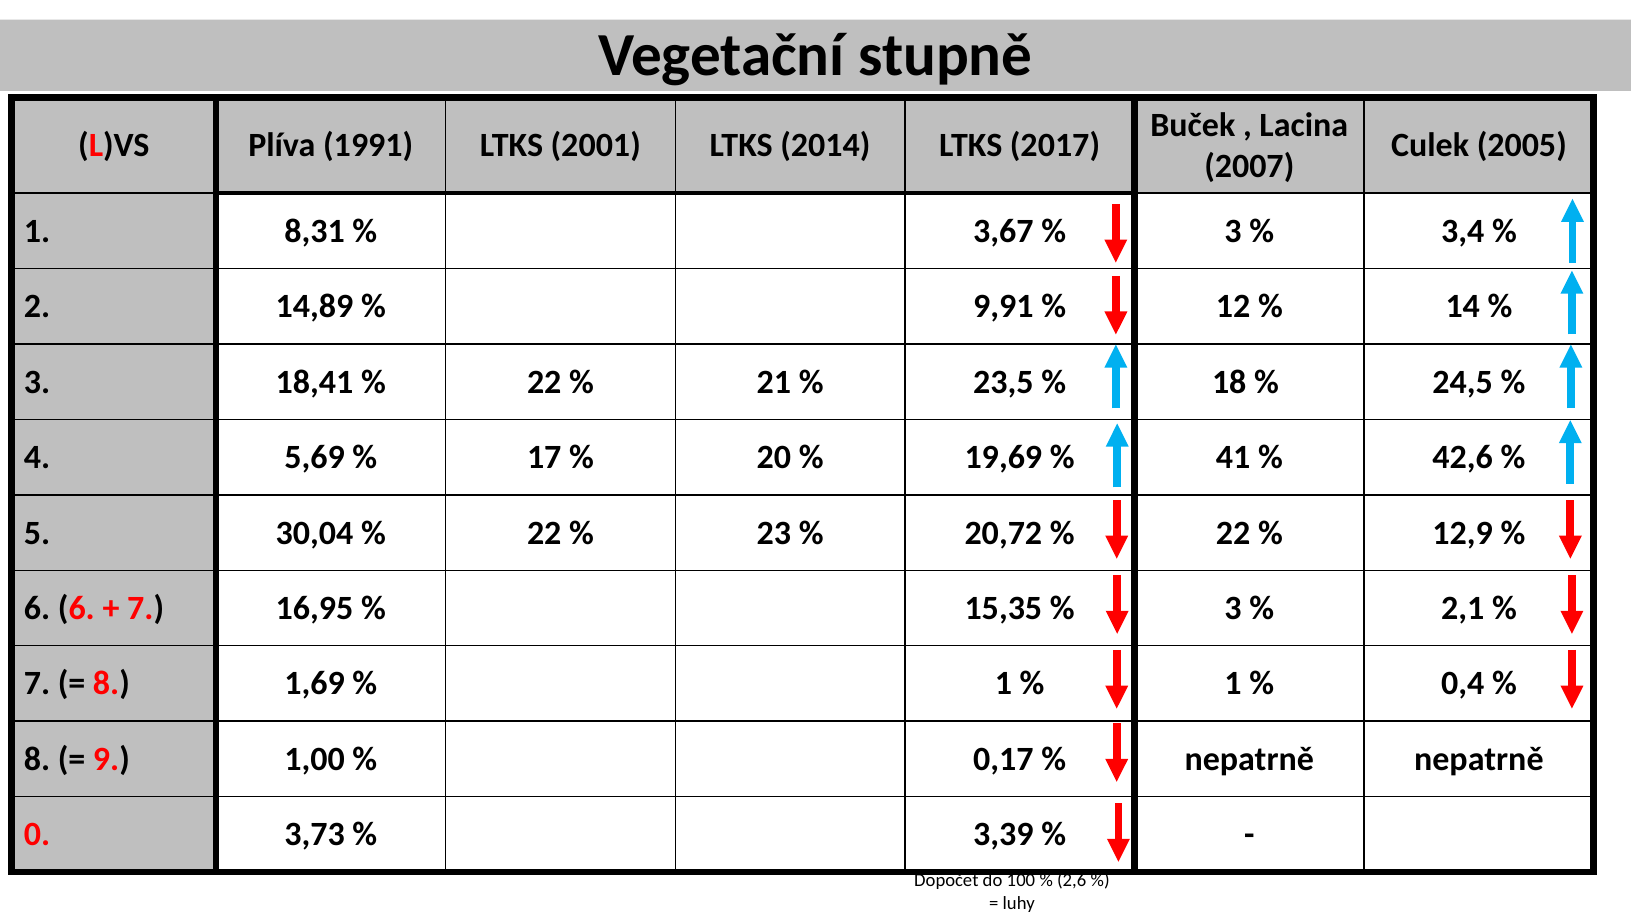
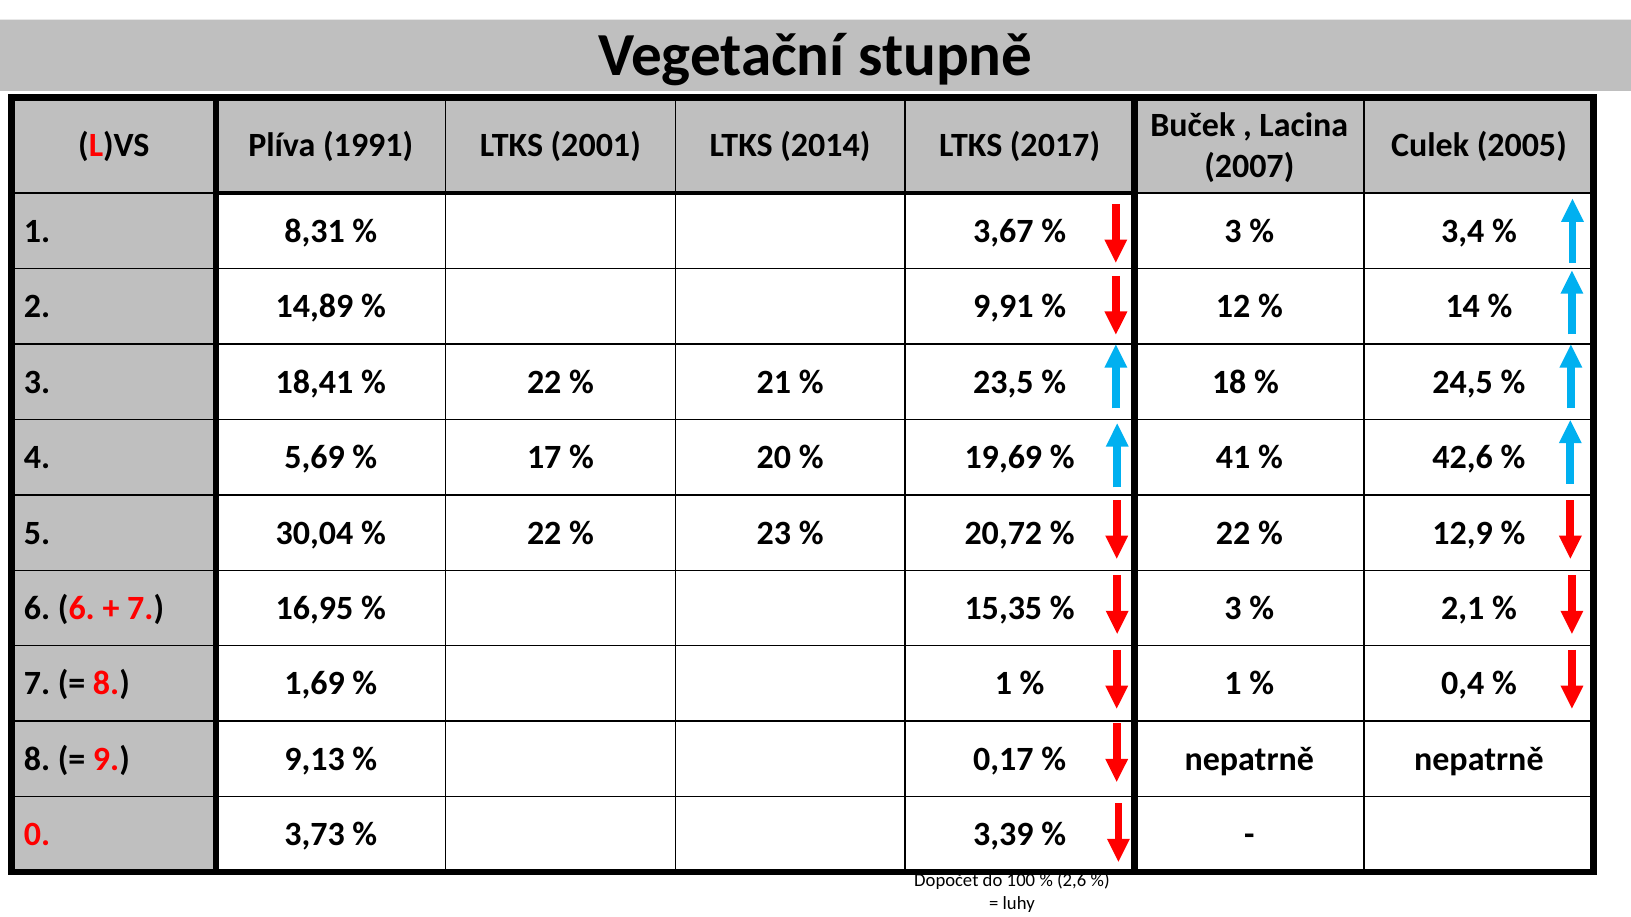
1,00: 1,00 -> 9,13
